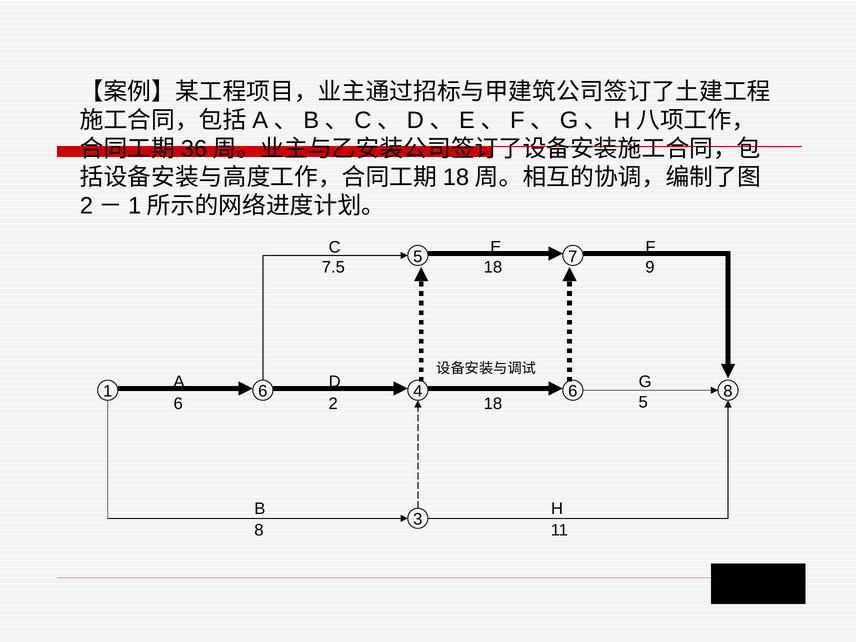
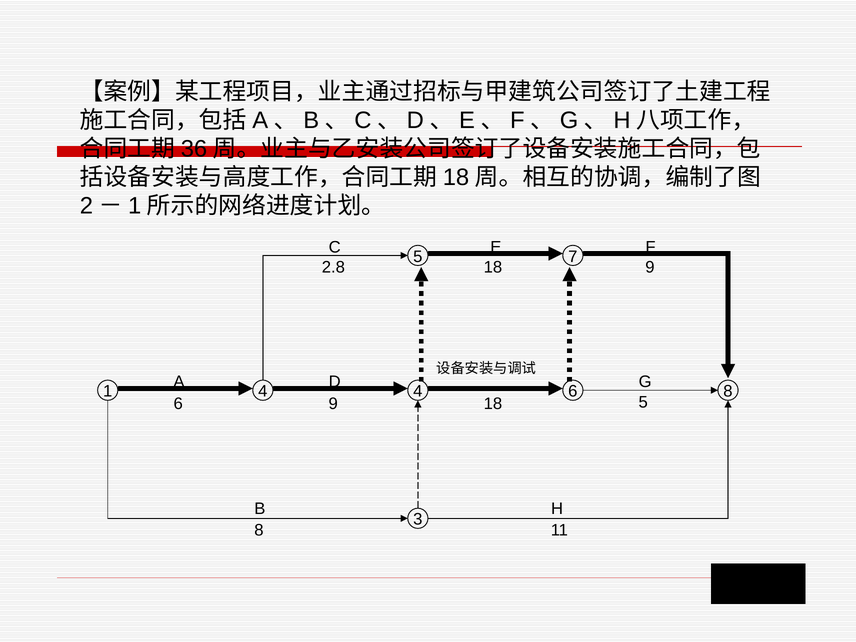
7.5: 7.5 -> 2.8
1 6: 6 -> 4
6 2: 2 -> 9
